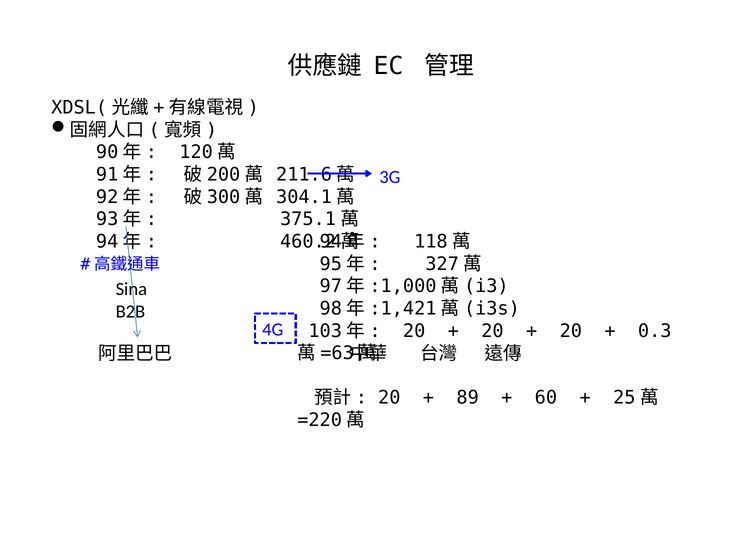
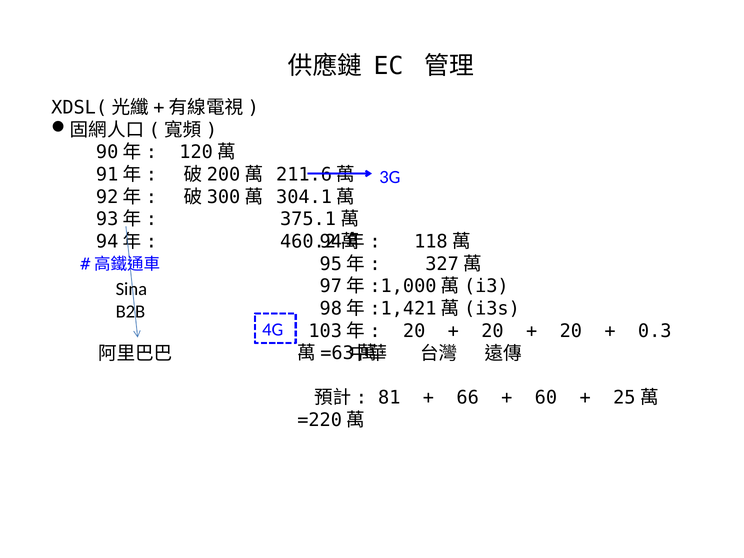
20 at (389, 398): 20 -> 81
89: 89 -> 66
